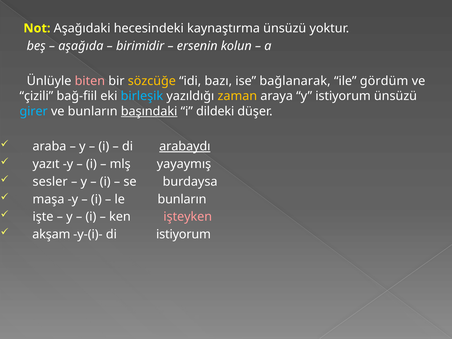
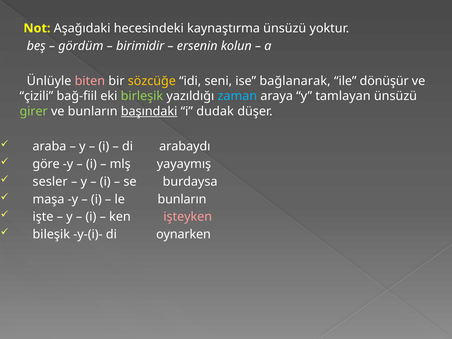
aşağıda: aşağıda -> gördüm
bazı: bazı -> seni
gördüm: gördüm -> dönüşür
birleşik colour: light blue -> light green
zaman colour: yellow -> light blue
y istiyorum: istiyorum -> tamlayan
girer colour: light blue -> light green
dildeki: dildeki -> dudak
arabaydı underline: present -> none
yazıt: yazıt -> göre
akşam: akşam -> bileşik
di istiyorum: istiyorum -> oynarken
